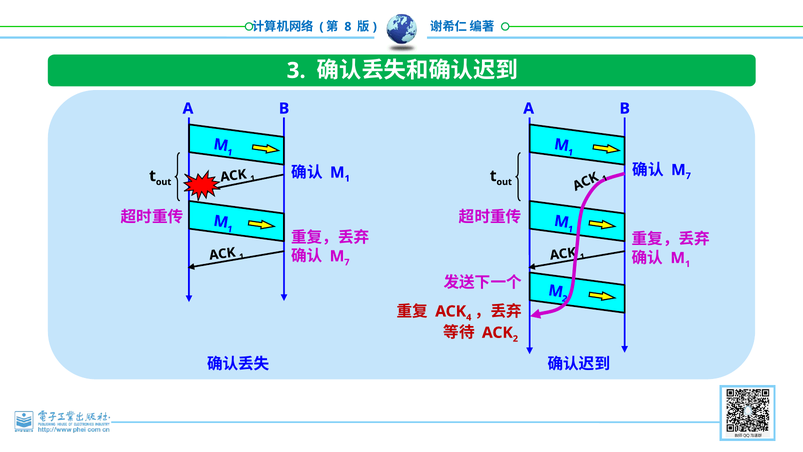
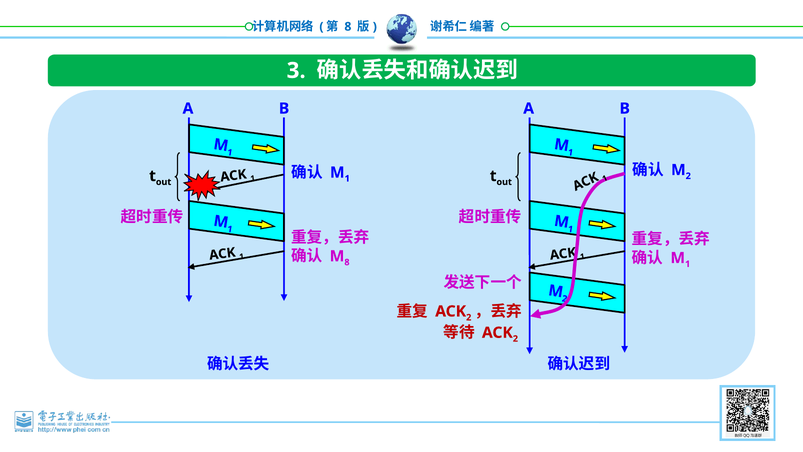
7 at (688, 176): 7 -> 2
7 at (347, 262): 7 -> 8
4 at (469, 317): 4 -> 2
